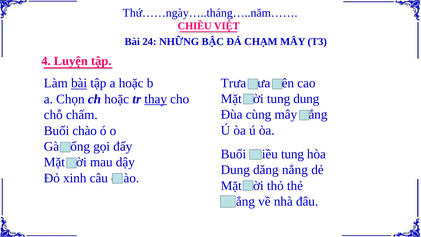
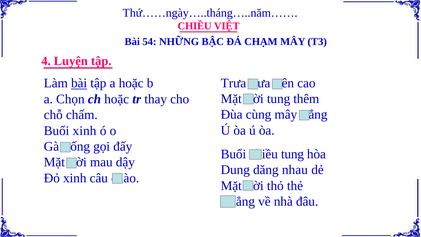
24: 24 -> 54
tung dung: dung -> thêm
thay underline: present -> none
Buổi chào: chào -> xinh
nắng: nắng -> nhau
